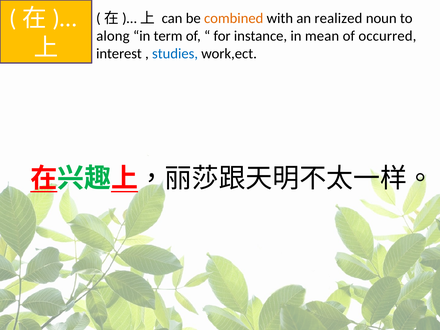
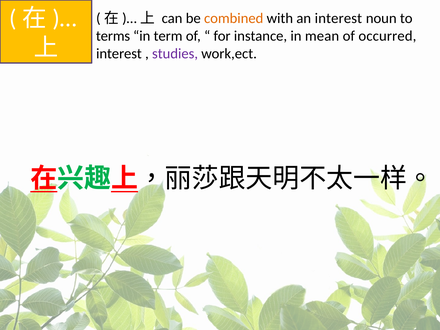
an realized: realized -> interest
along: along -> terms
studies colour: blue -> purple
